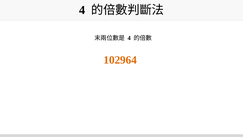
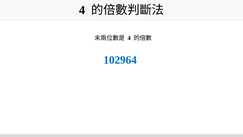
102964 colour: orange -> blue
